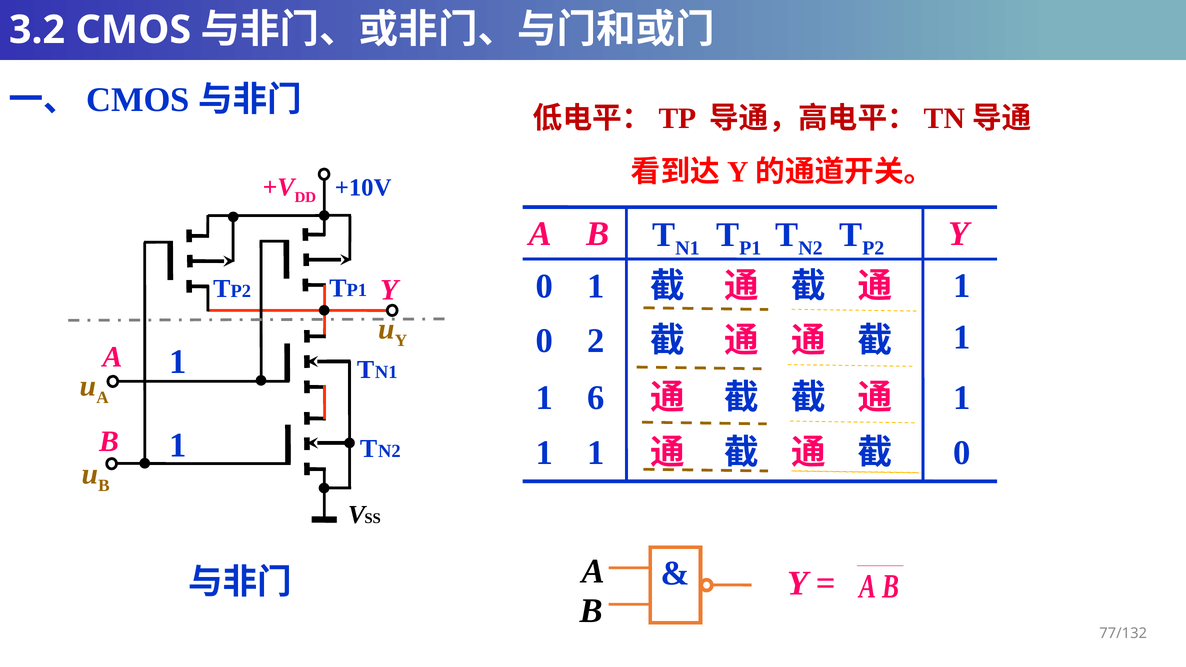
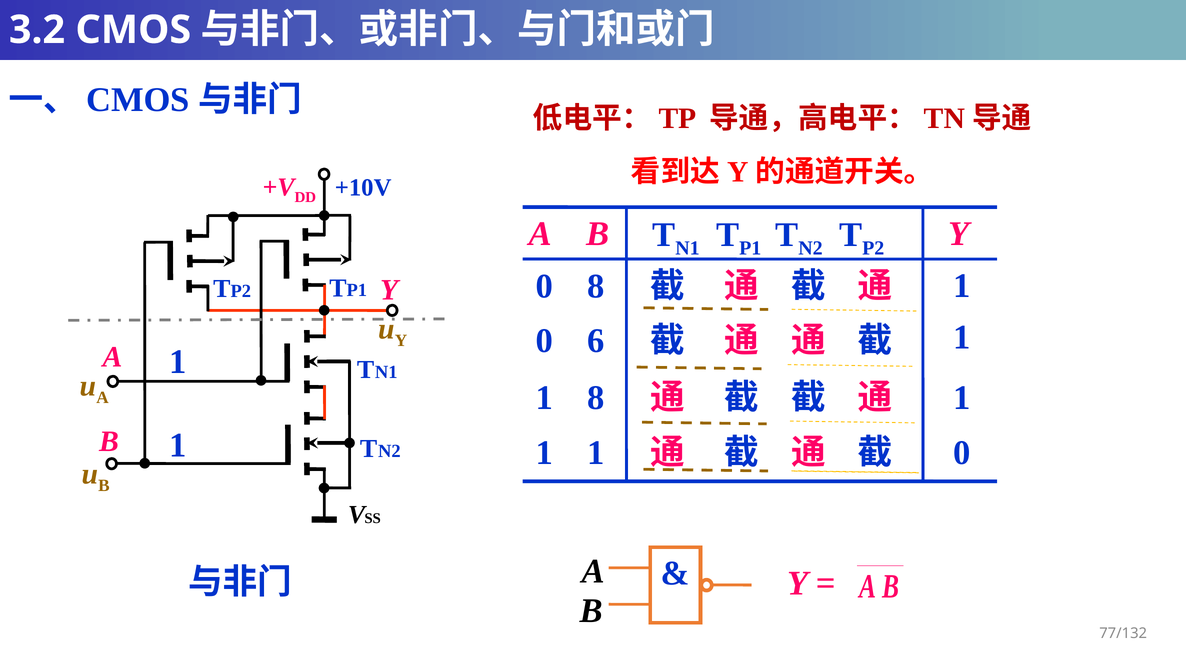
1 at (596, 287): 1 -> 8
2: 2 -> 6
1 6: 6 -> 8
